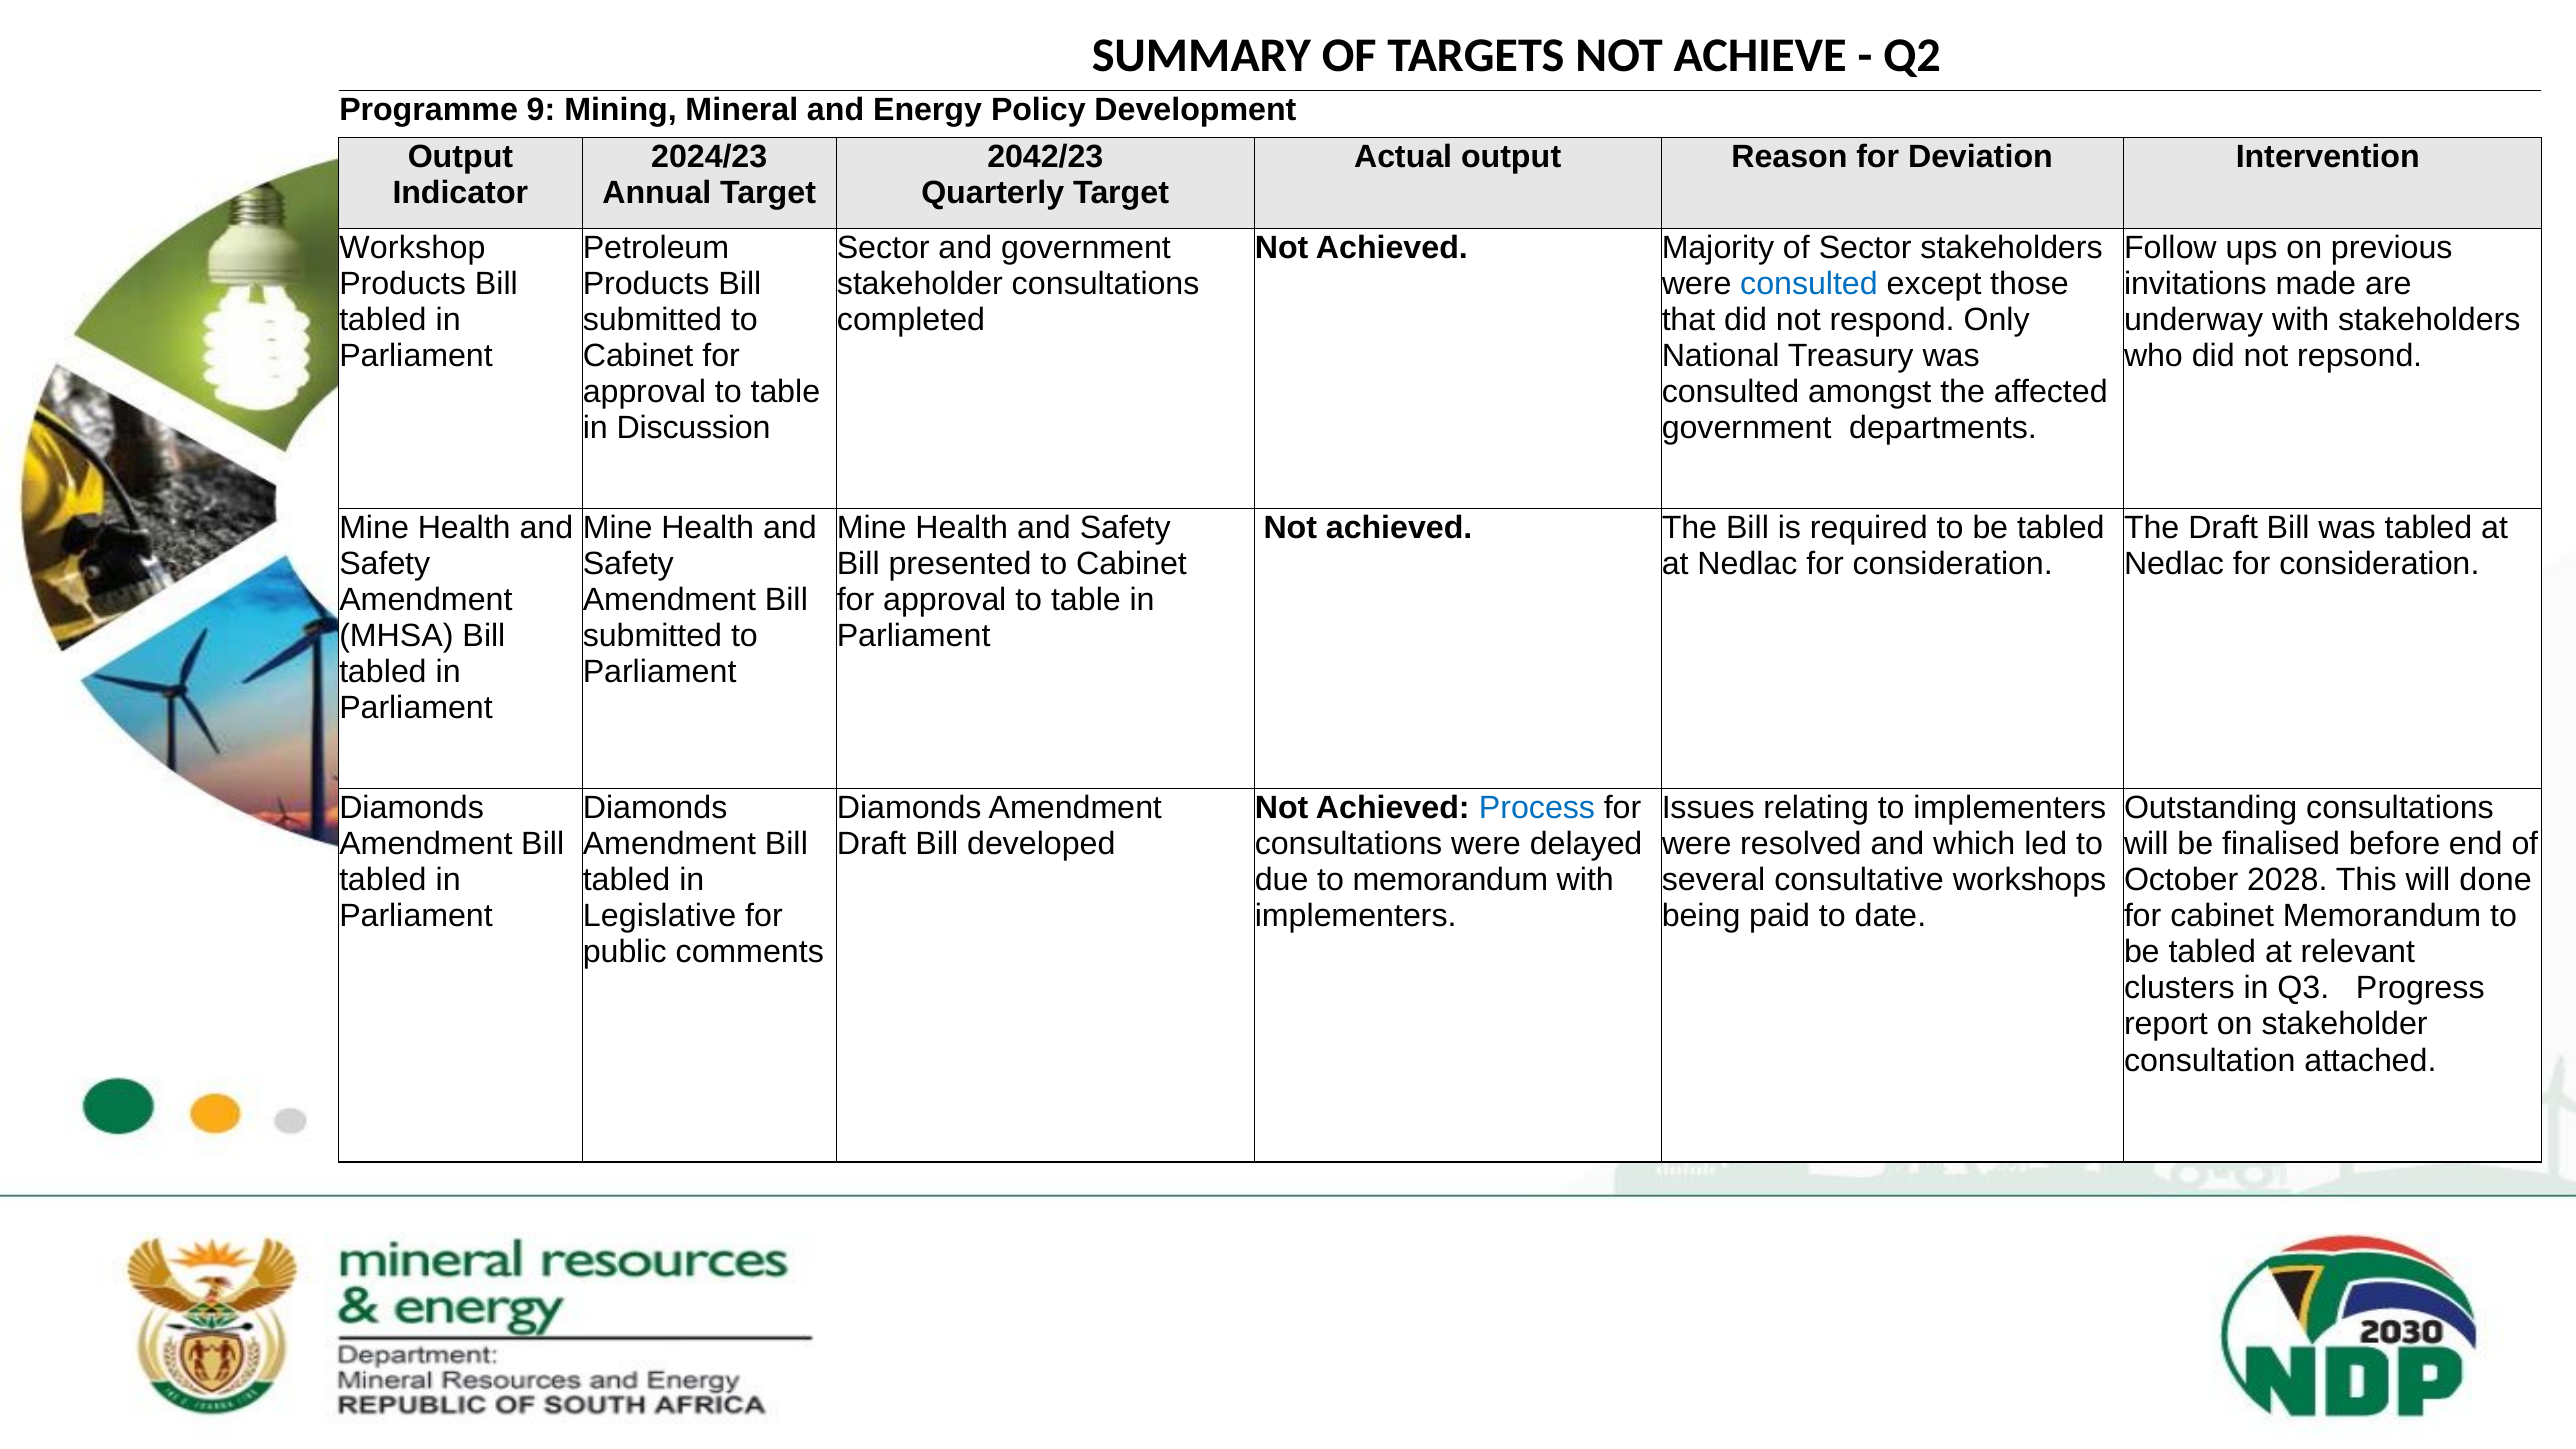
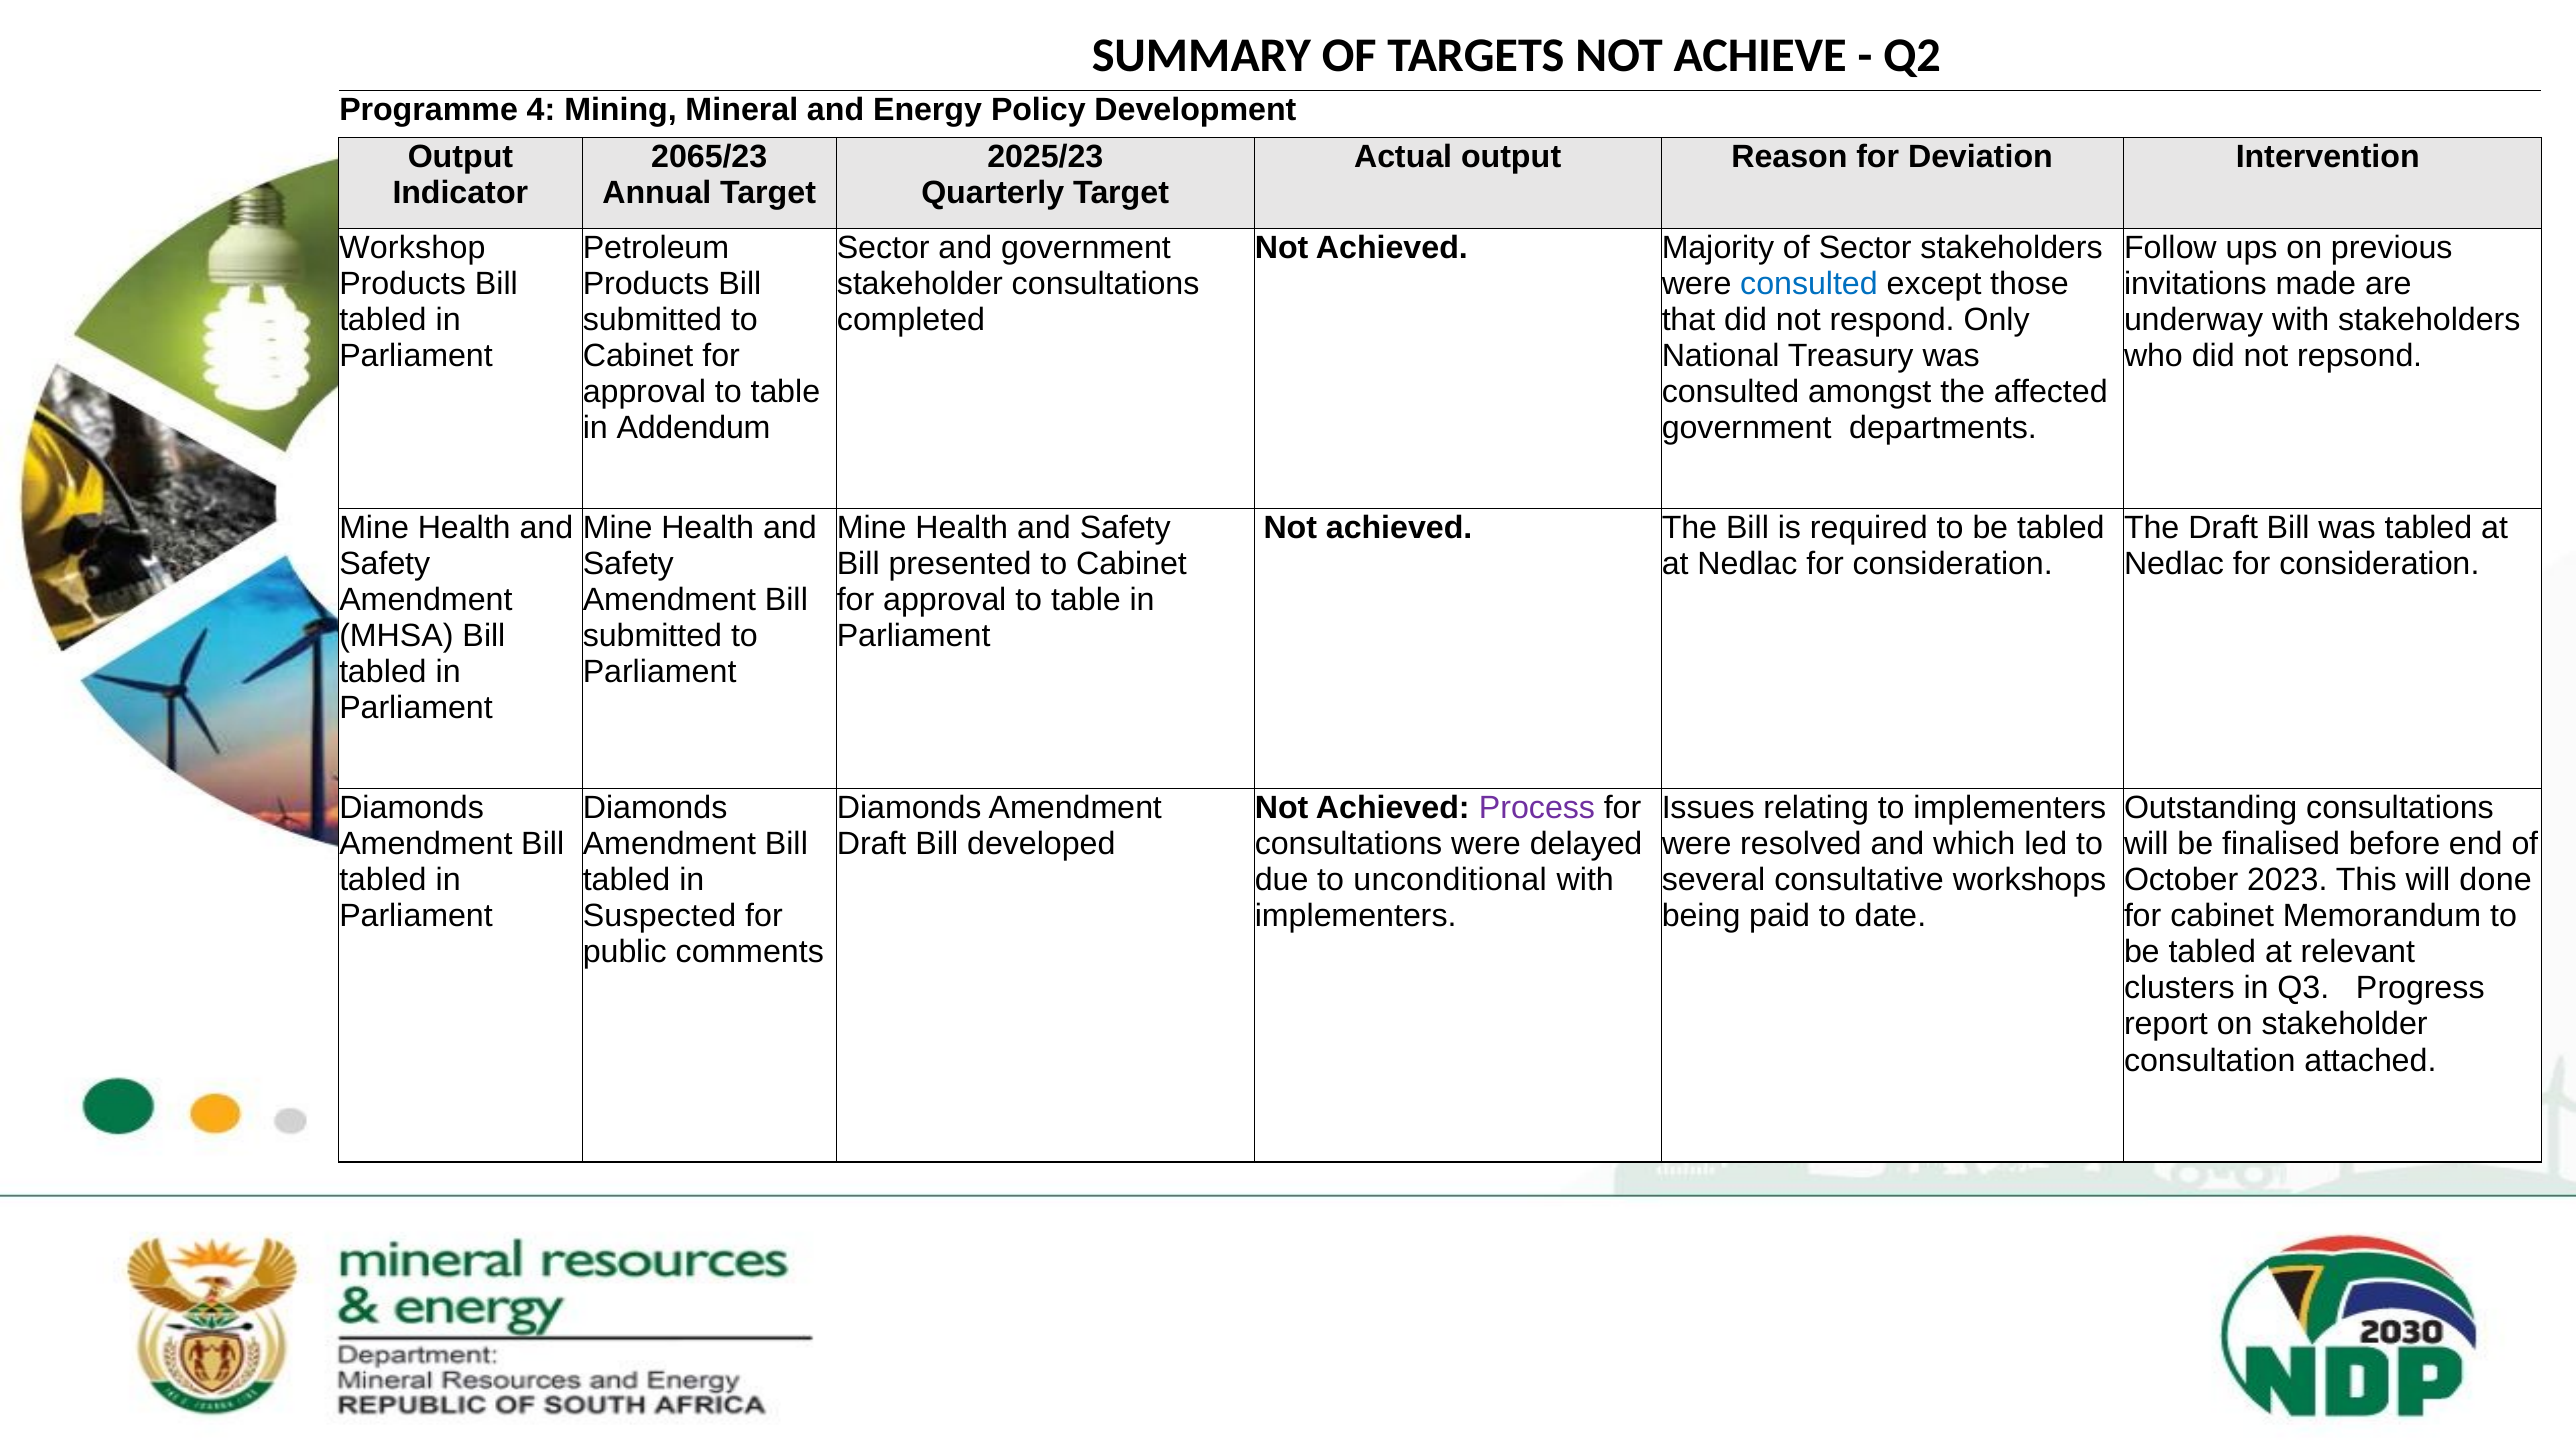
9: 9 -> 4
2024/23: 2024/23 -> 2065/23
2042/23: 2042/23 -> 2025/23
Discussion: Discussion -> Addendum
Process colour: blue -> purple
to memorandum: memorandum -> unconditional
2028: 2028 -> 2023
Legislative: Legislative -> Suspected
